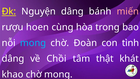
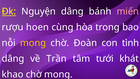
mong at (33, 43) colour: light blue -> yellow
Chồi: Chồi -> Trần
thật: thật -> tưới
